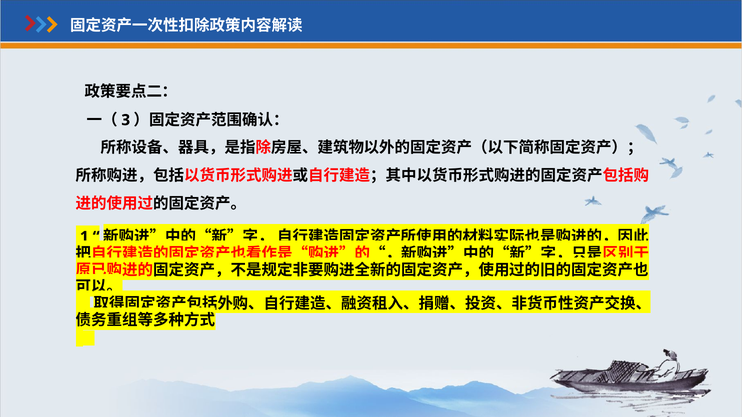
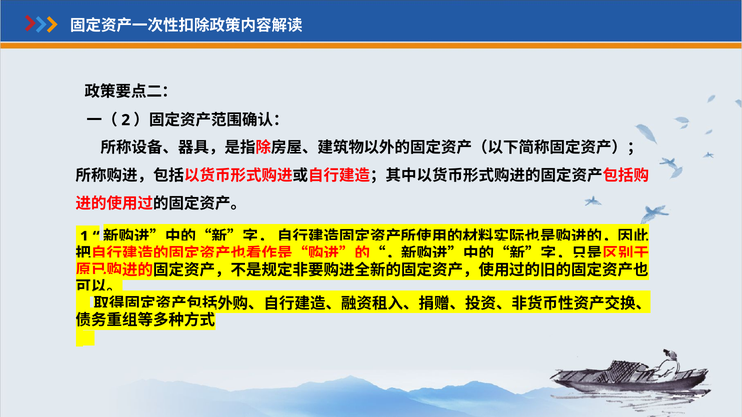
3: 3 -> 2
